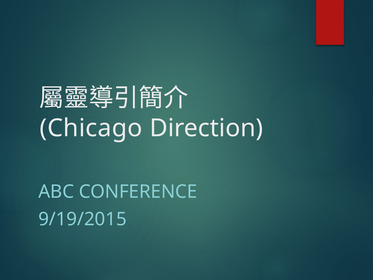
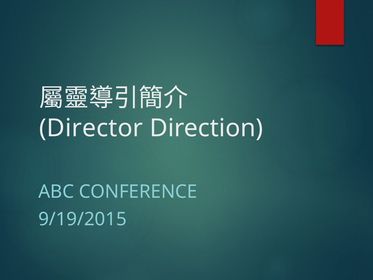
Chicago: Chicago -> Director
